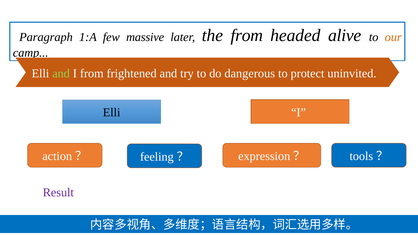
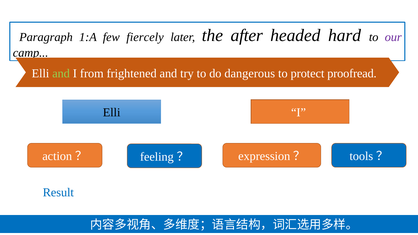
massive: massive -> fiercely
the from: from -> after
alive: alive -> hard
our colour: orange -> purple
uninvited: uninvited -> proofread
Result colour: purple -> blue
